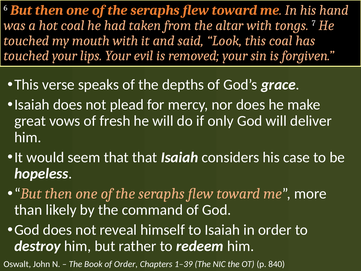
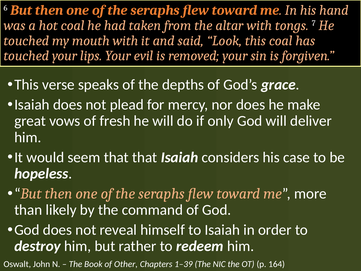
of Order: Order -> Other
840: 840 -> 164
